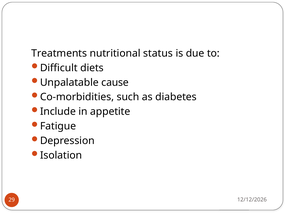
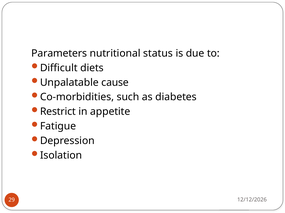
Treatments: Treatments -> Parameters
Include: Include -> Restrict
